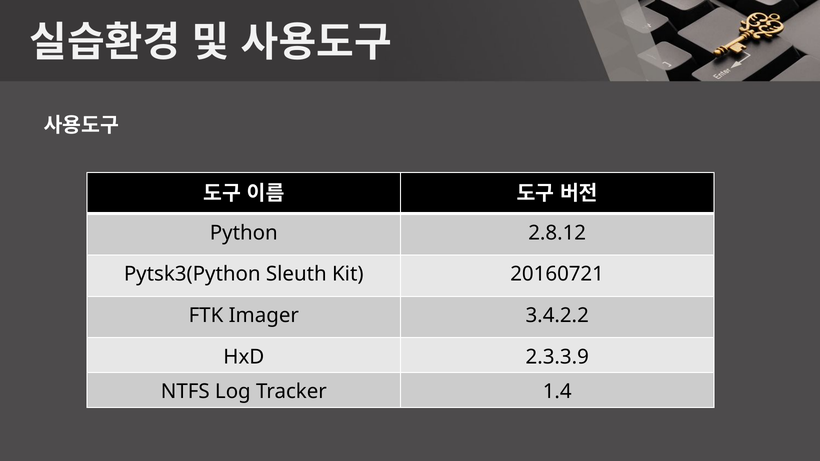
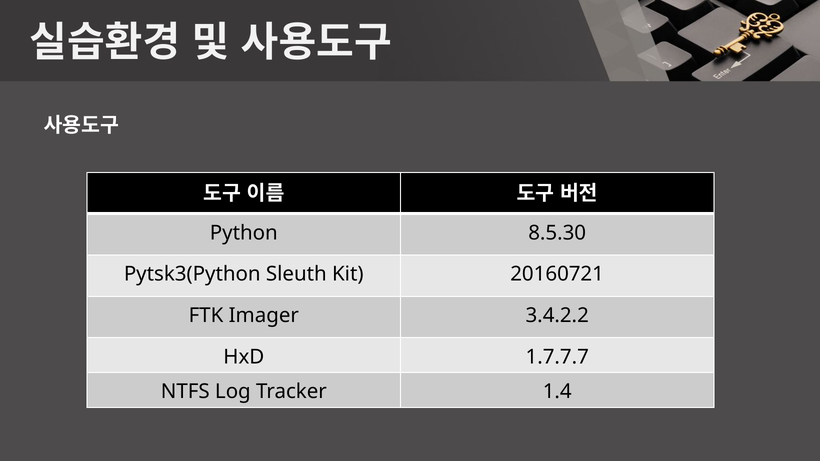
2.8.12: 2.8.12 -> 8.5.30
2.3.3.9: 2.3.3.9 -> 1.7.7.7
